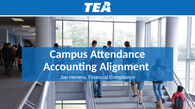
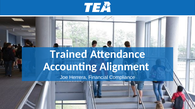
Campus: Campus -> Trained
